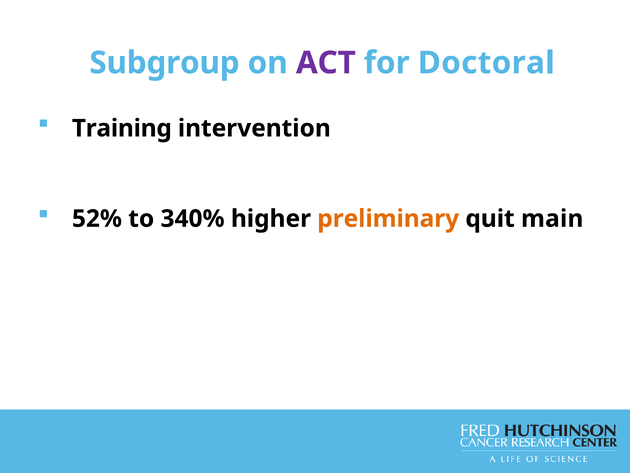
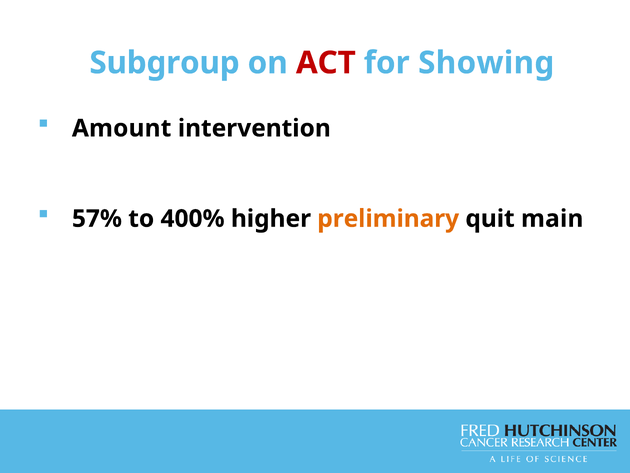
ACT colour: purple -> red
Doctoral: Doctoral -> Showing
Training: Training -> Amount
52%: 52% -> 57%
340%: 340% -> 400%
